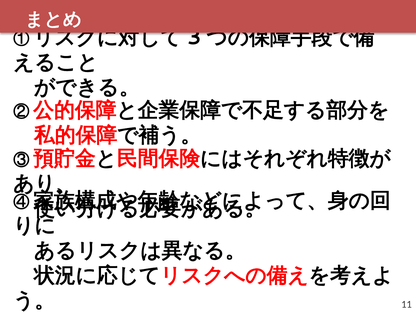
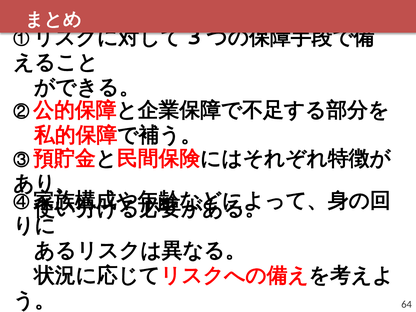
11: 11 -> 64
